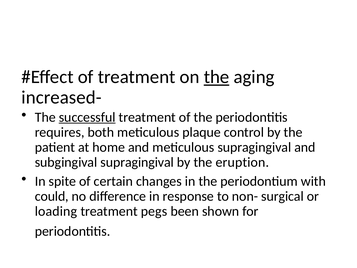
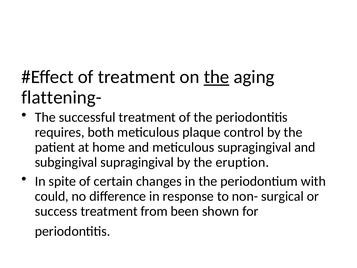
increased-: increased- -> flattening-
successful underline: present -> none
loading: loading -> success
pegs: pegs -> from
